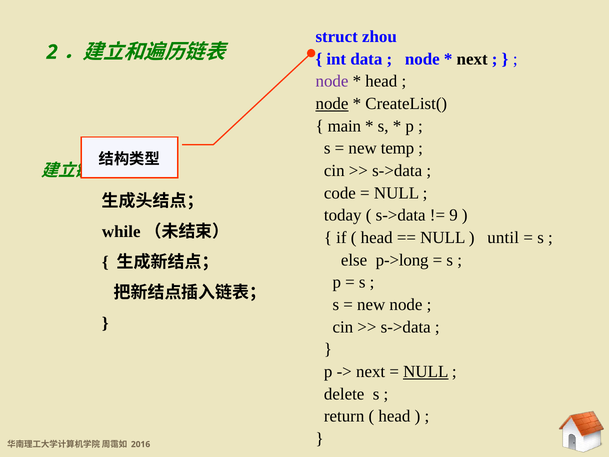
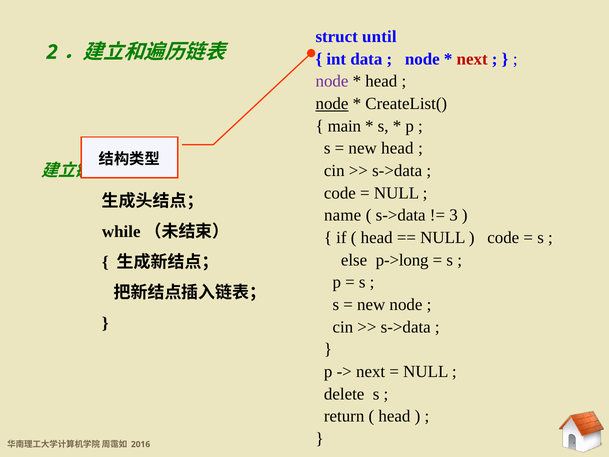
zhou: zhou -> until
next at (472, 59) colour: black -> red
new temp: temp -> head
today: today -> name
9: 9 -> 3
until at (503, 238): until -> code
NULL at (426, 371) underline: present -> none
